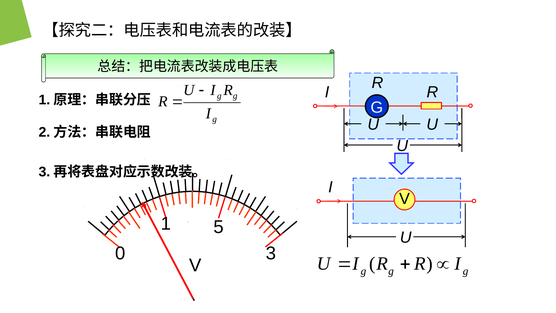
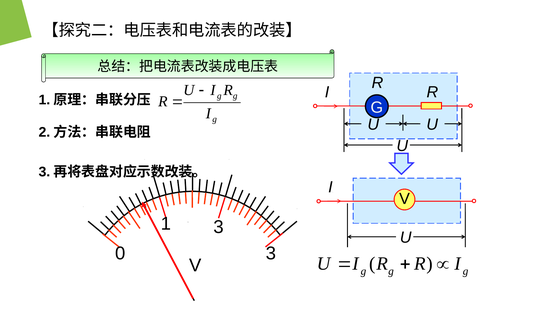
5 at (218, 227): 5 -> 3
